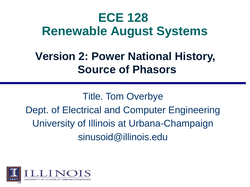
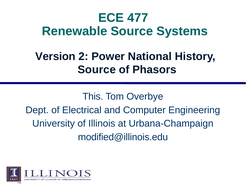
128: 128 -> 477
Renewable August: August -> Source
Title: Title -> This
sinusoid@illinois.edu: sinusoid@illinois.edu -> modified@illinois.edu
